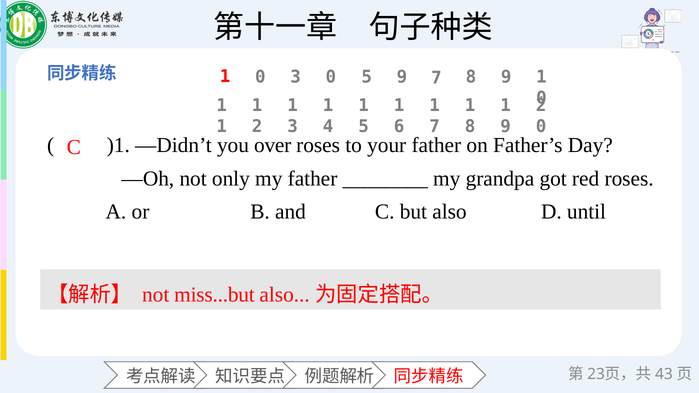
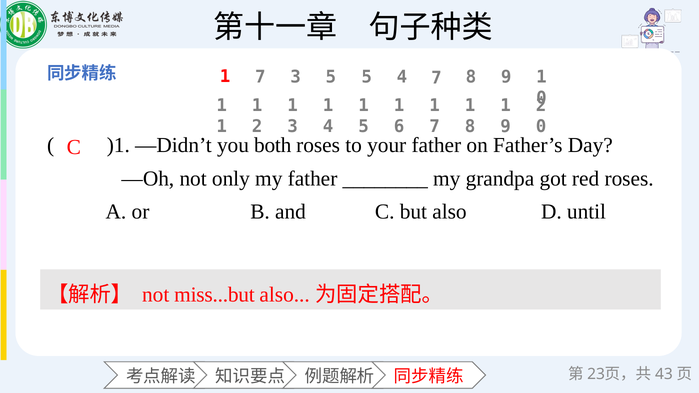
0 at (260, 77): 0 -> 7
3 0: 0 -> 5
5 9: 9 -> 4
over: over -> both
